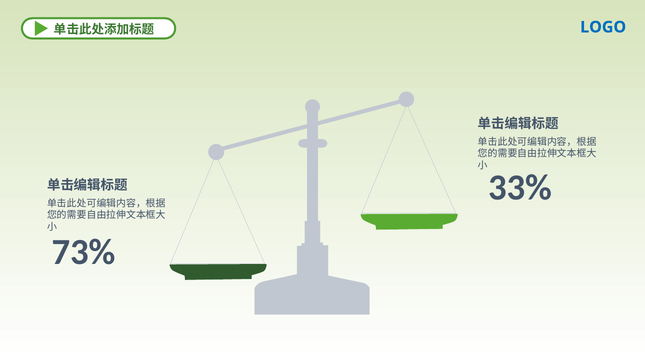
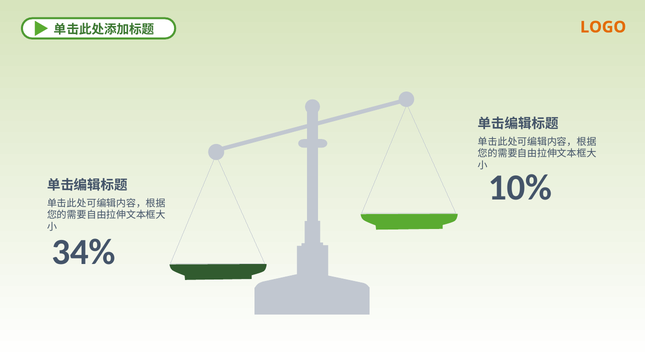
LOGO colour: blue -> orange
33%: 33% -> 10%
73%: 73% -> 34%
